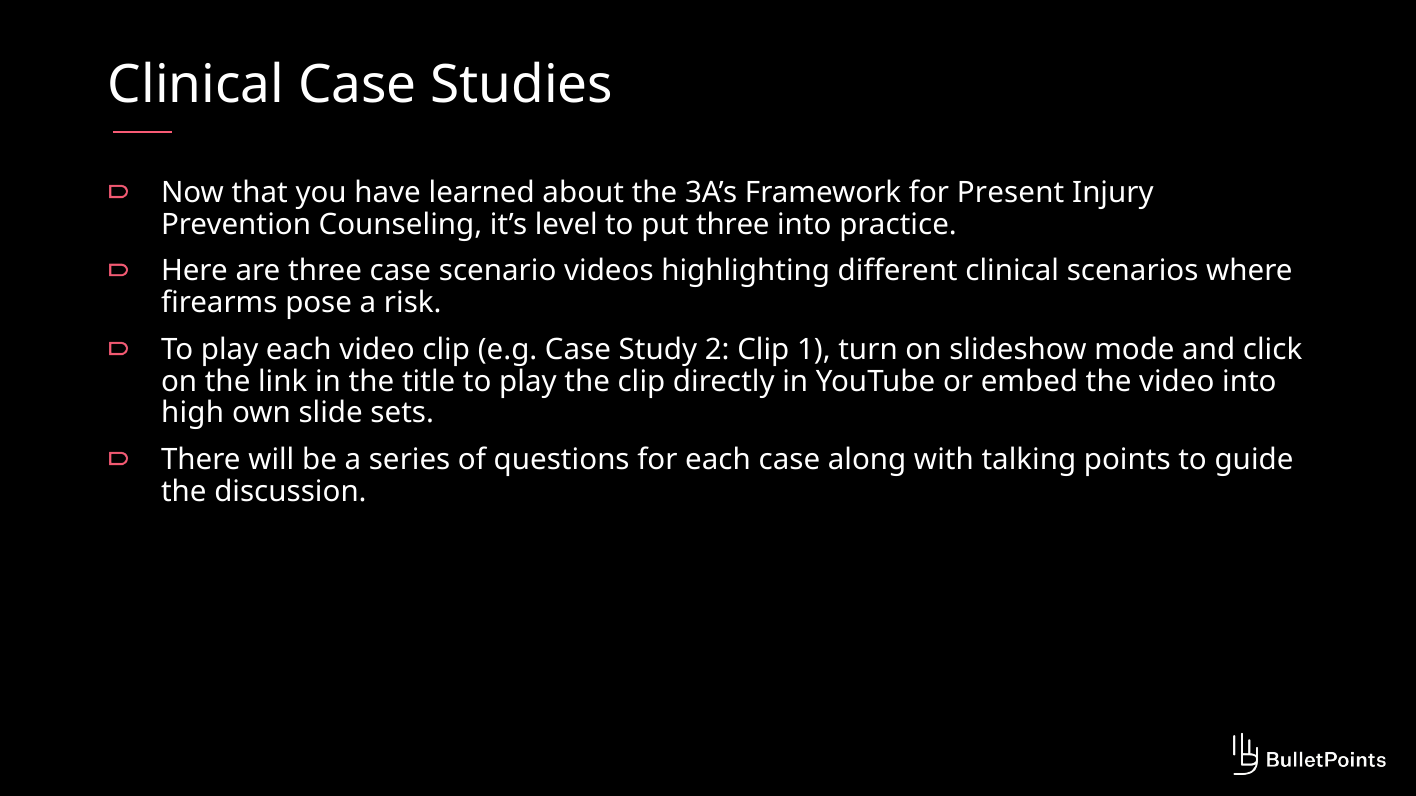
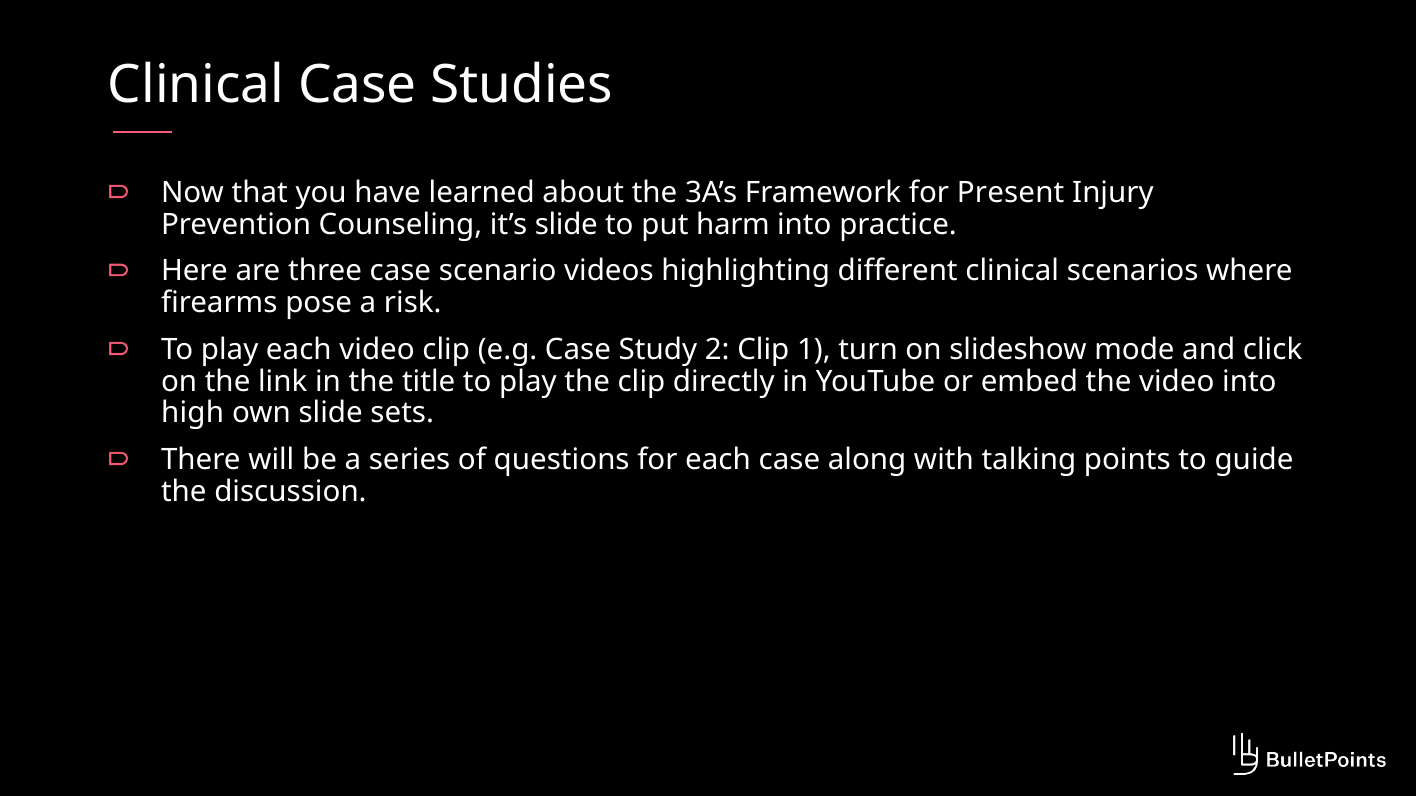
it’s level: level -> slide
put three: three -> harm
